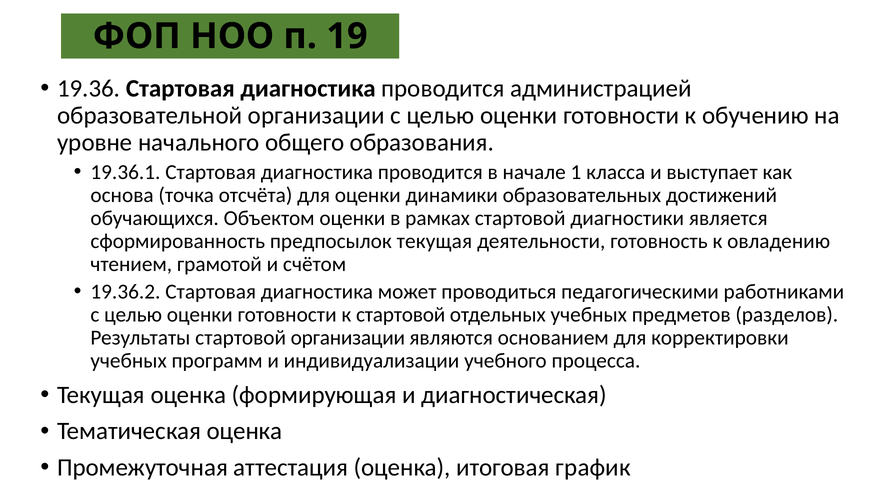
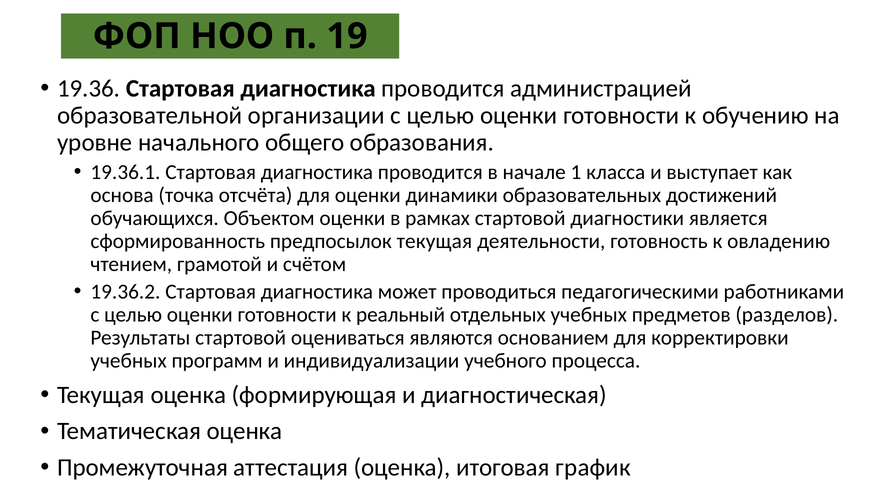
к стартовой: стартовой -> реальный
стартовой организации: организации -> оцениваться
